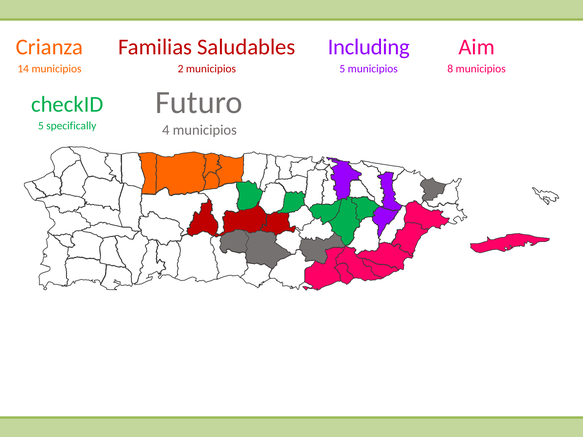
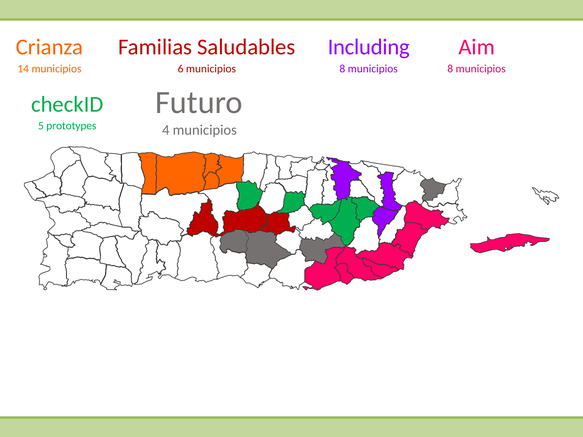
2: 2 -> 6
municipios 5: 5 -> 8
specifically: specifically -> prototypes
